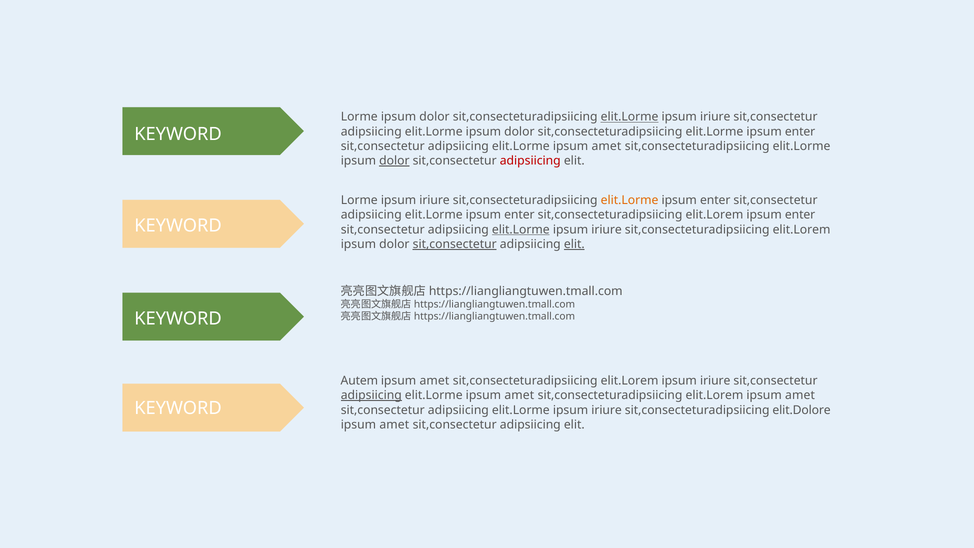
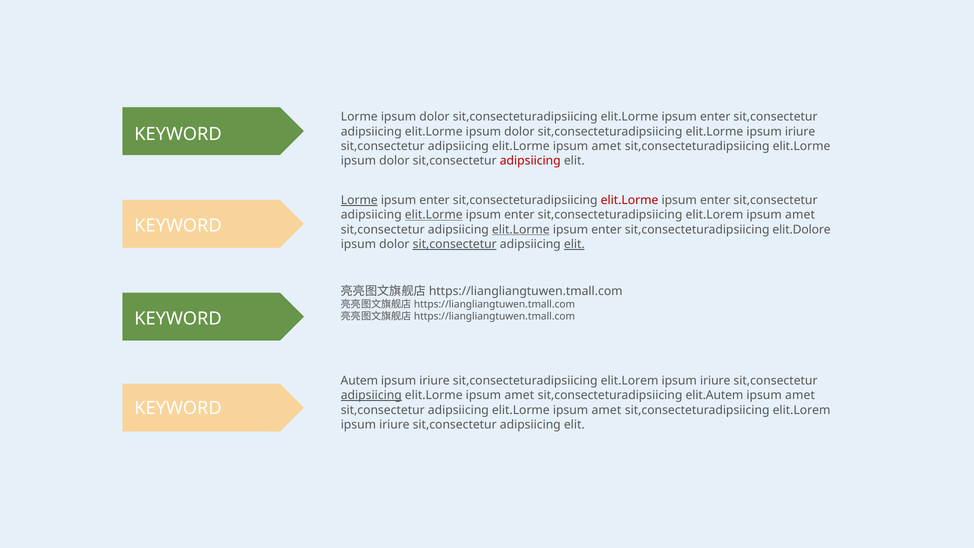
elit.Lorme at (630, 117) underline: present -> none
iriure at (715, 117): iriure -> enter
enter at (800, 132): enter -> iriure
dolor at (394, 161) underline: present -> none
Lorme at (359, 200) underline: none -> present
iriure at (435, 200): iriure -> enter
elit.Lorme at (630, 200) colour: orange -> red
elit.Lorme at (434, 215) underline: none -> present
enter at (800, 215): enter -> amet
iriure at (607, 230): iriure -> enter
elit.Lorem at (802, 230): elit.Lorem -> elit.Dolore
amet at (434, 381): amet -> iriure
elit.Lorem at (714, 395): elit.Lorem -> elit.Autem
iriure at (607, 410): iriure -> amet
elit.Dolore at (802, 410): elit.Dolore -> elit.Lorem
amet at (394, 425): amet -> iriure
